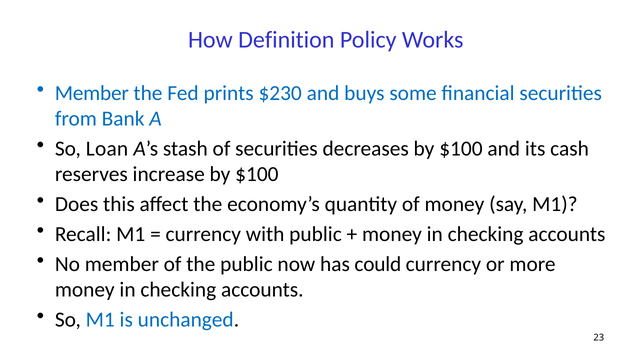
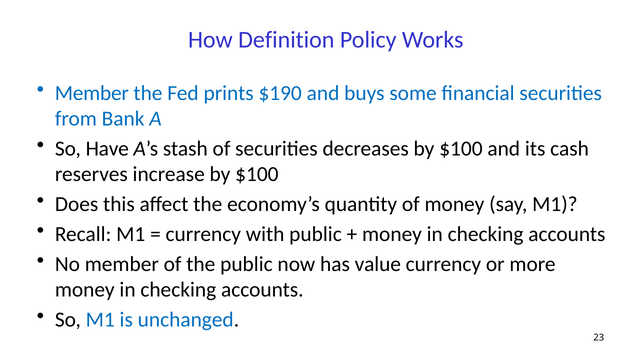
$230: $230 -> $190
Loan: Loan -> Have
could: could -> value
